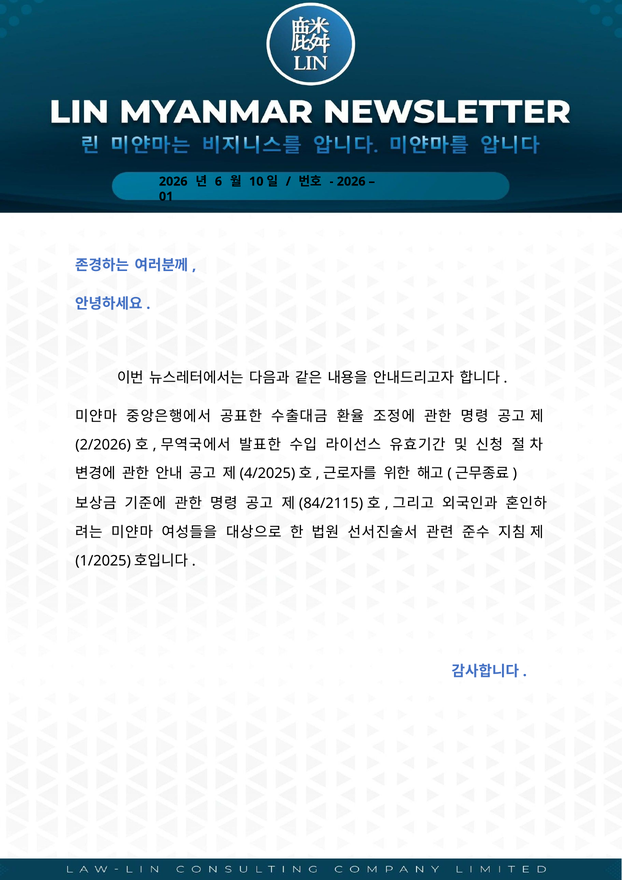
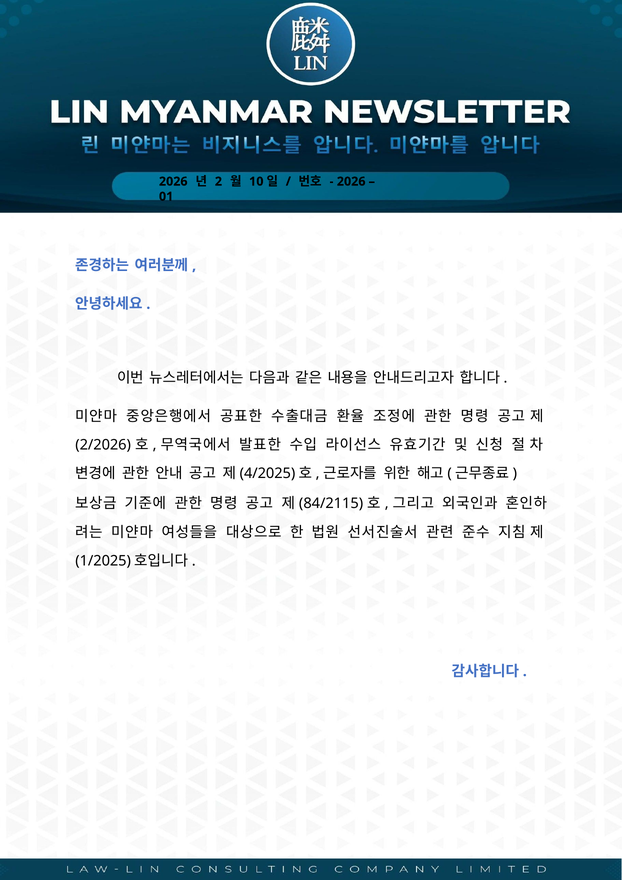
6: 6 -> 2
